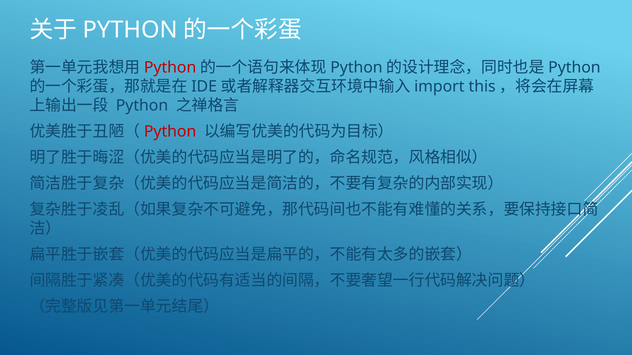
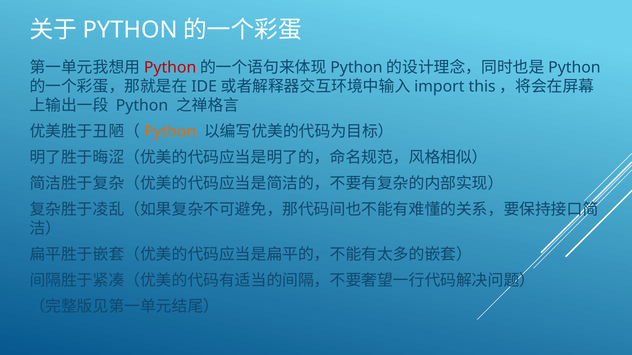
Python at (170, 132) colour: red -> orange
